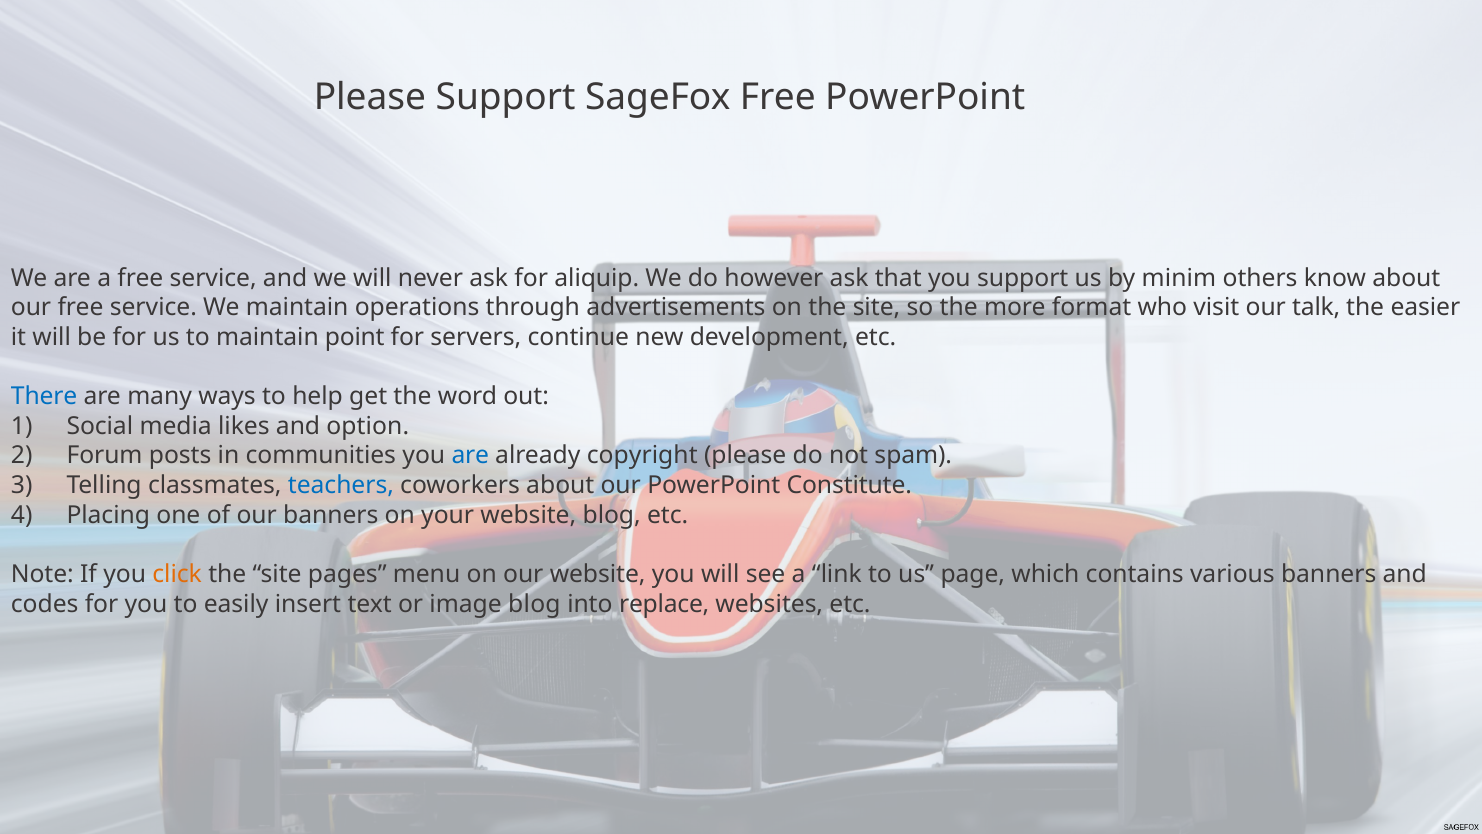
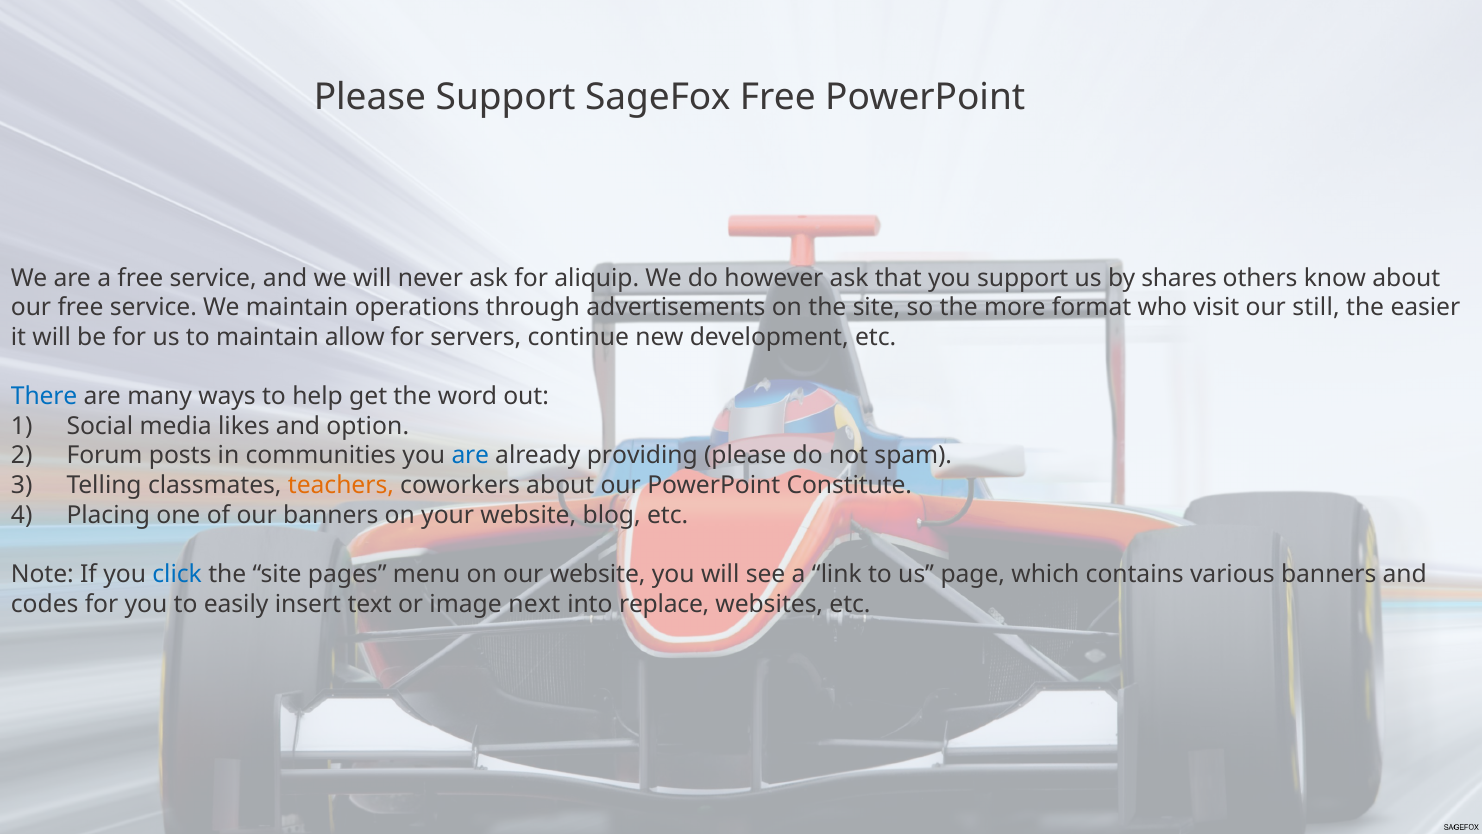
minim: minim -> shares
talk: talk -> still
point: point -> allow
copyright: copyright -> providing
teachers colour: blue -> orange
click colour: orange -> blue
image blog: blog -> next
